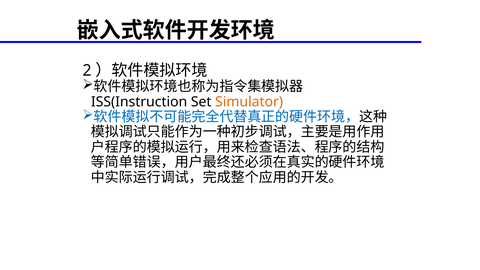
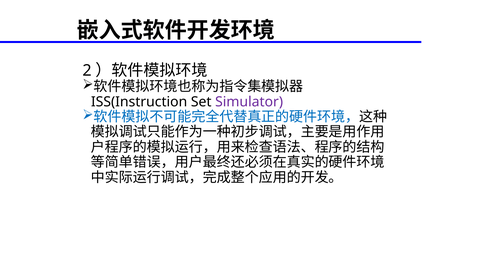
Simulator colour: orange -> purple
